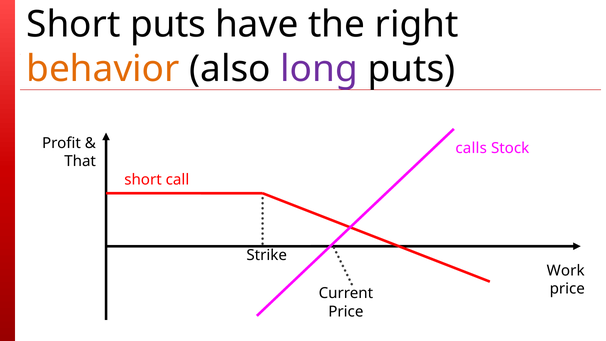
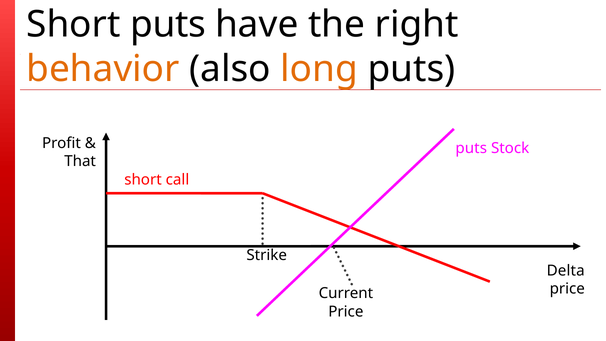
long colour: purple -> orange
calls at (471, 148): calls -> puts
Work: Work -> Delta
